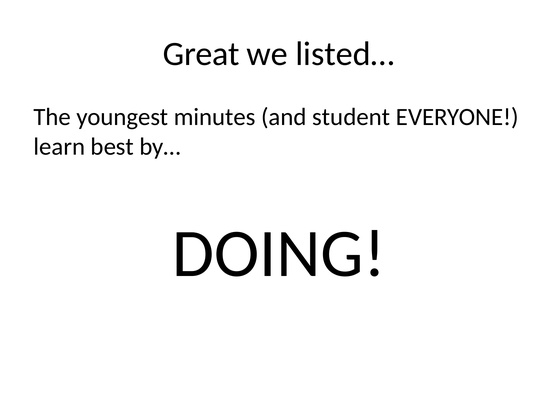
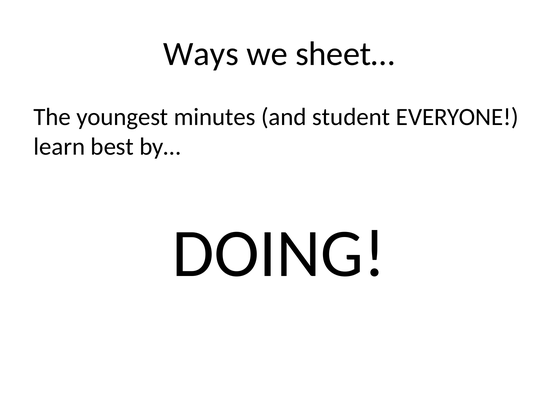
Great: Great -> Ways
listed…: listed… -> sheet…
